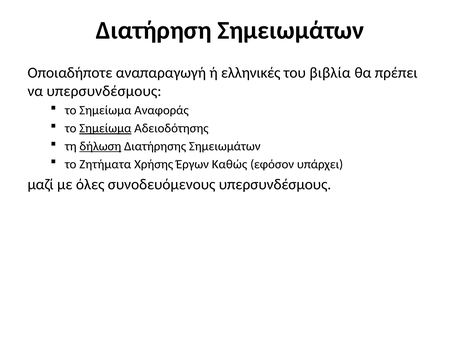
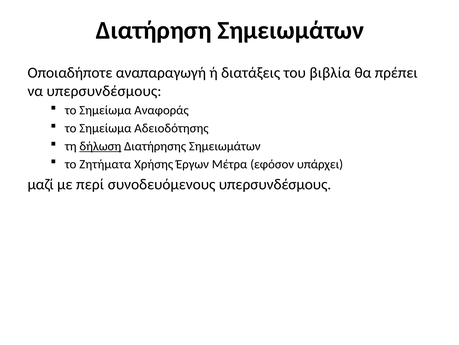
ελληνικές: ελληνικές -> διατάξεις
Σημείωμα at (105, 128) underline: present -> none
Καθώς: Καθώς -> Μέτρα
όλες: όλες -> περί
